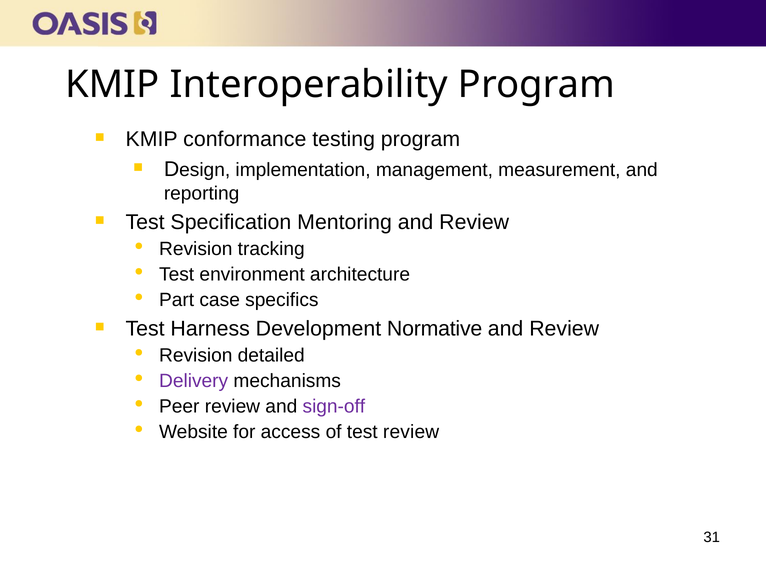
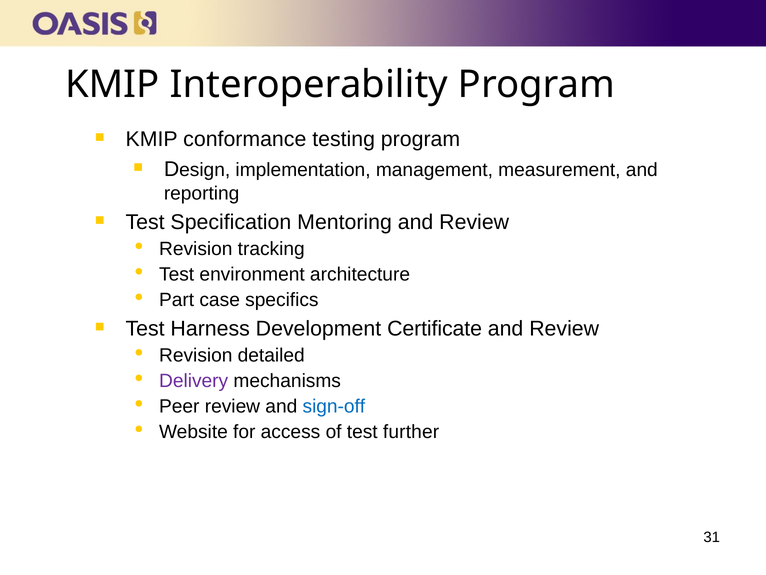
Normative: Normative -> Certificate
sign-off colour: purple -> blue
test review: review -> further
